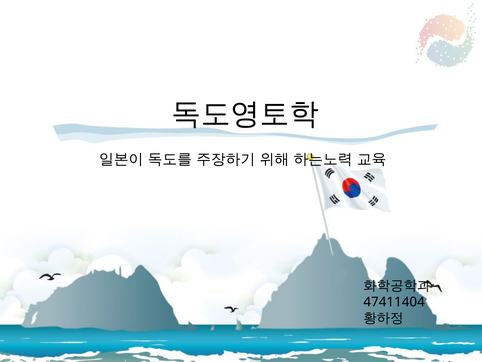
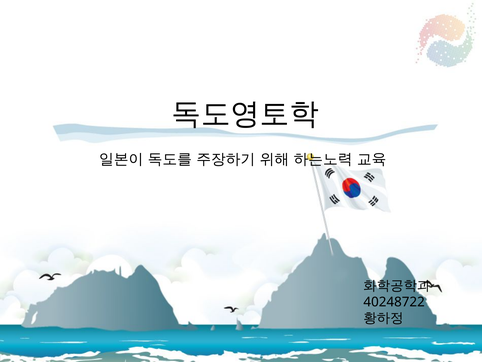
47411404: 47411404 -> 40248722
